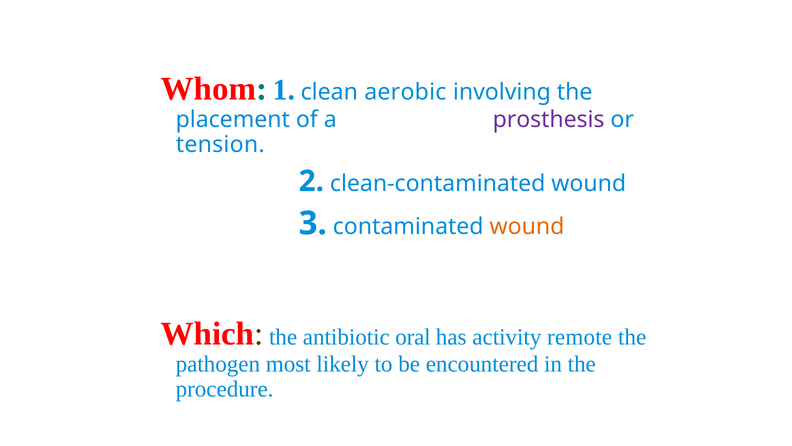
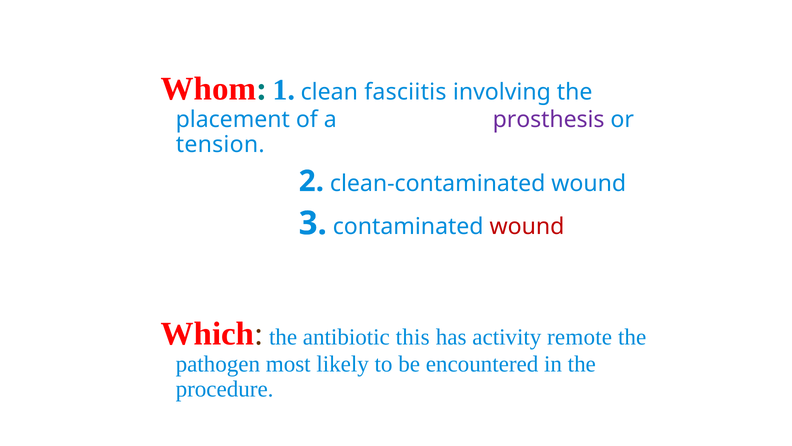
aerobic: aerobic -> fasciitis
wound at (527, 226) colour: orange -> red
oral: oral -> this
